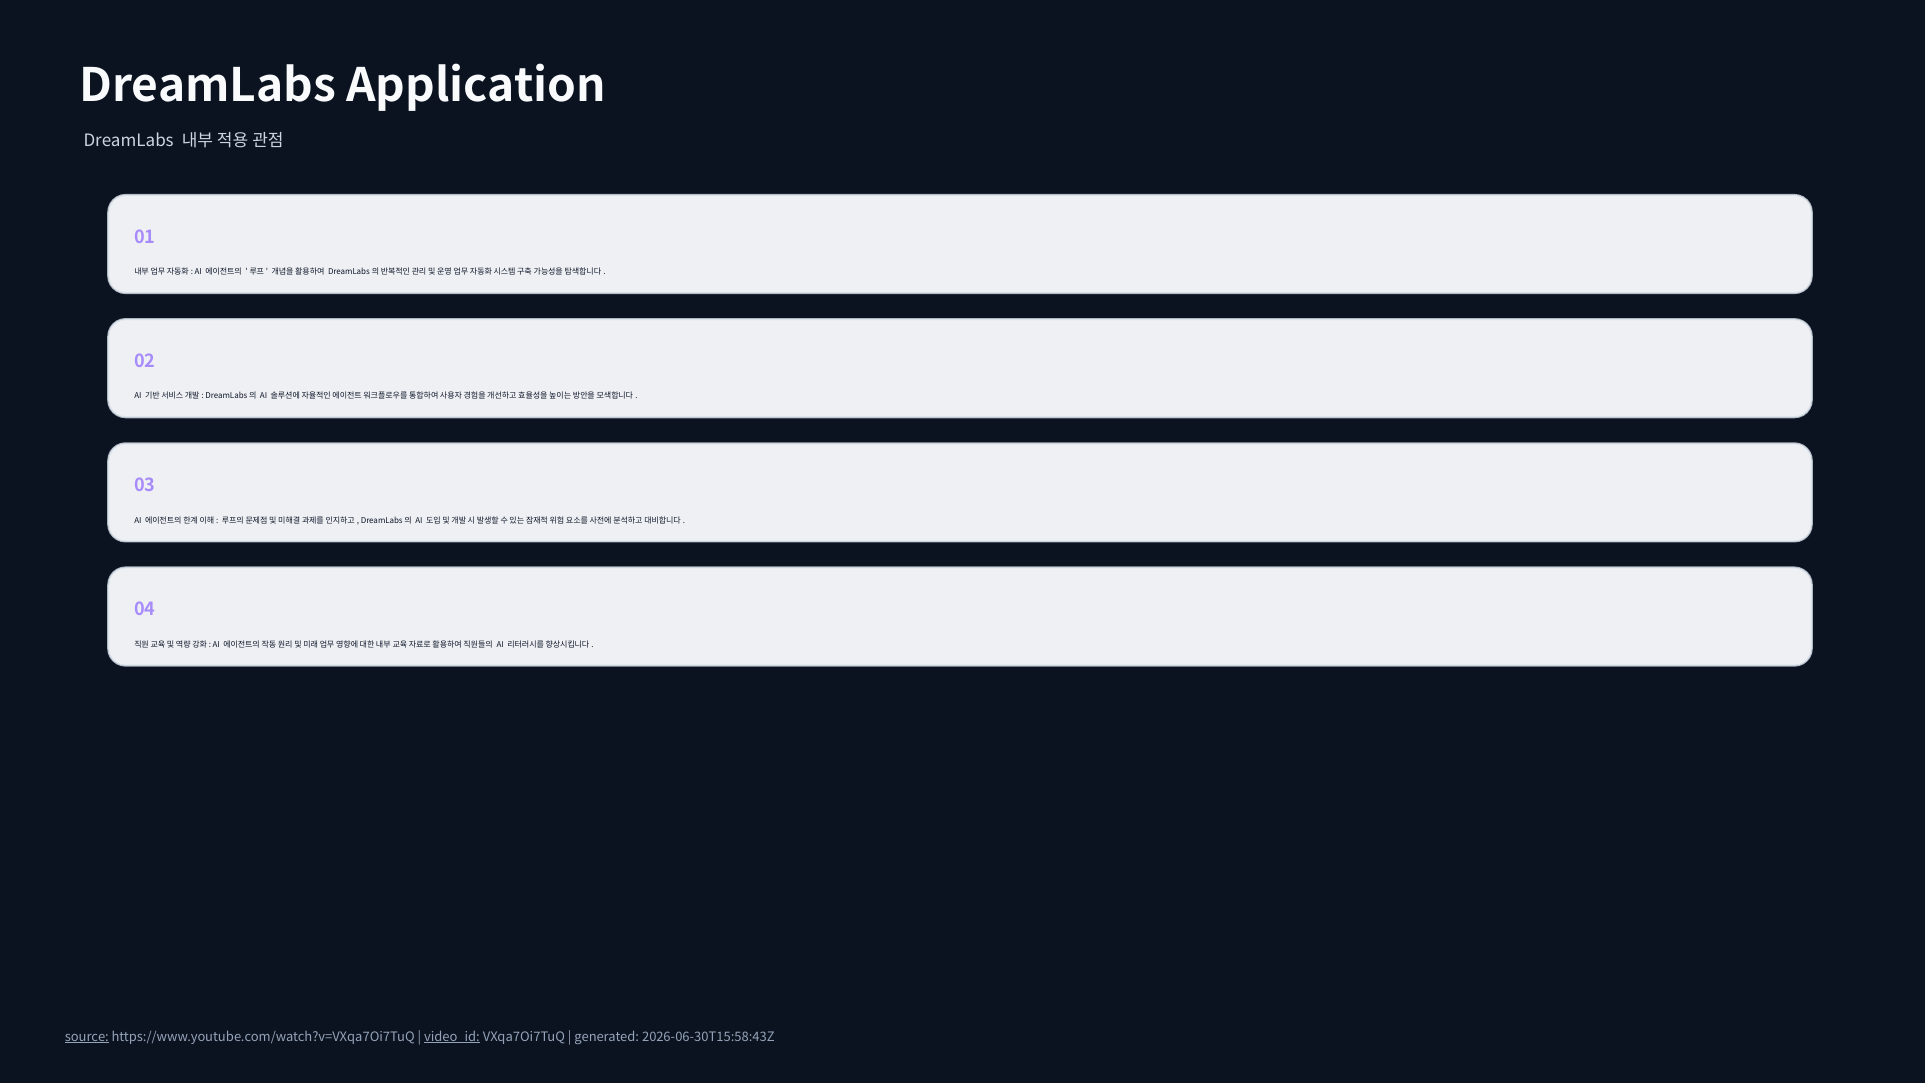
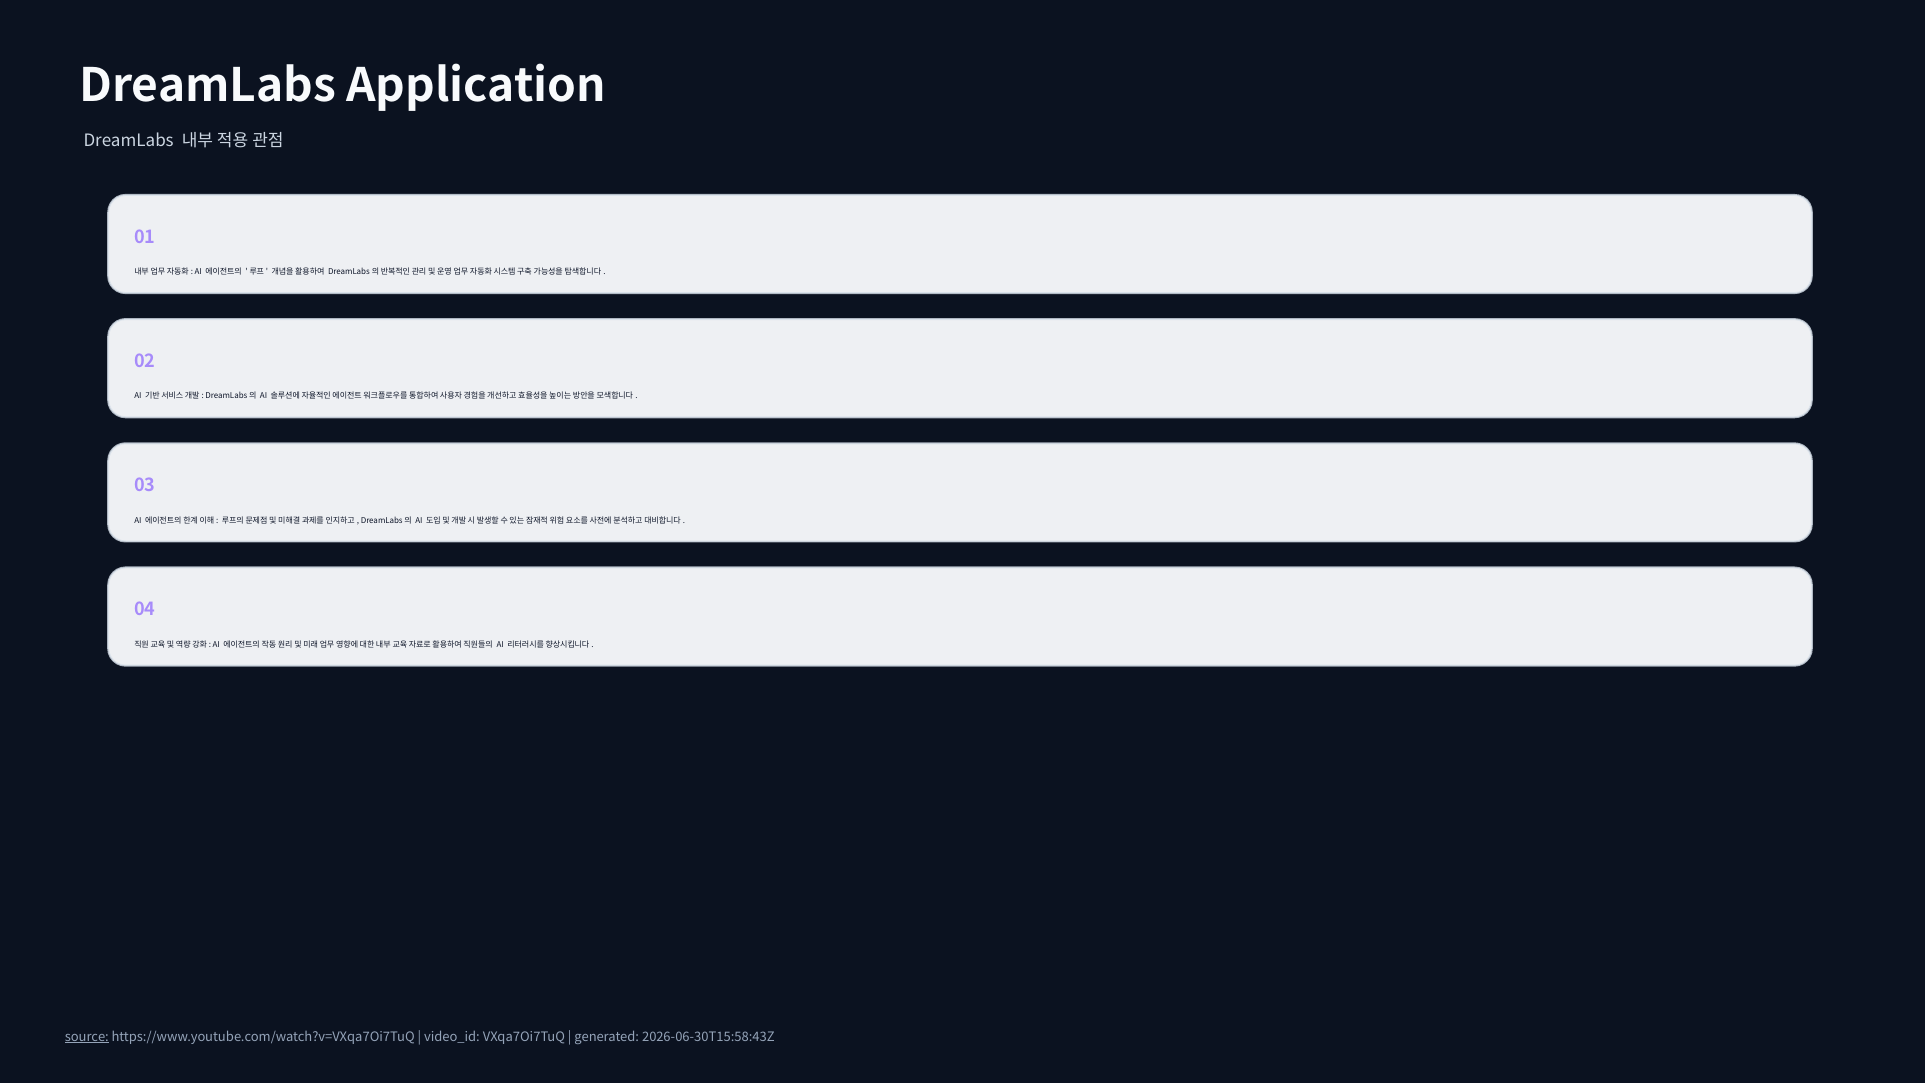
video_id underline: present -> none
